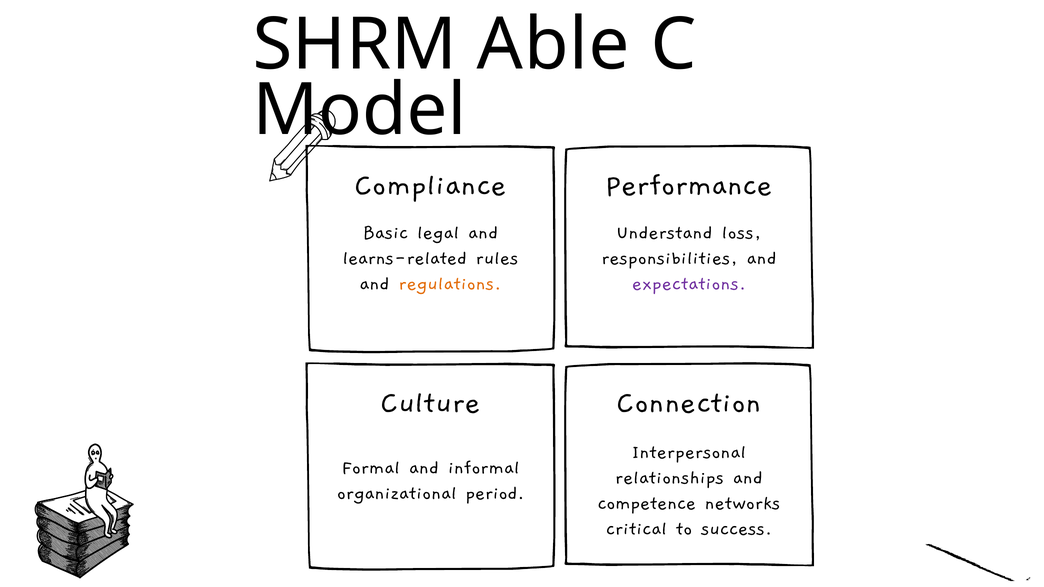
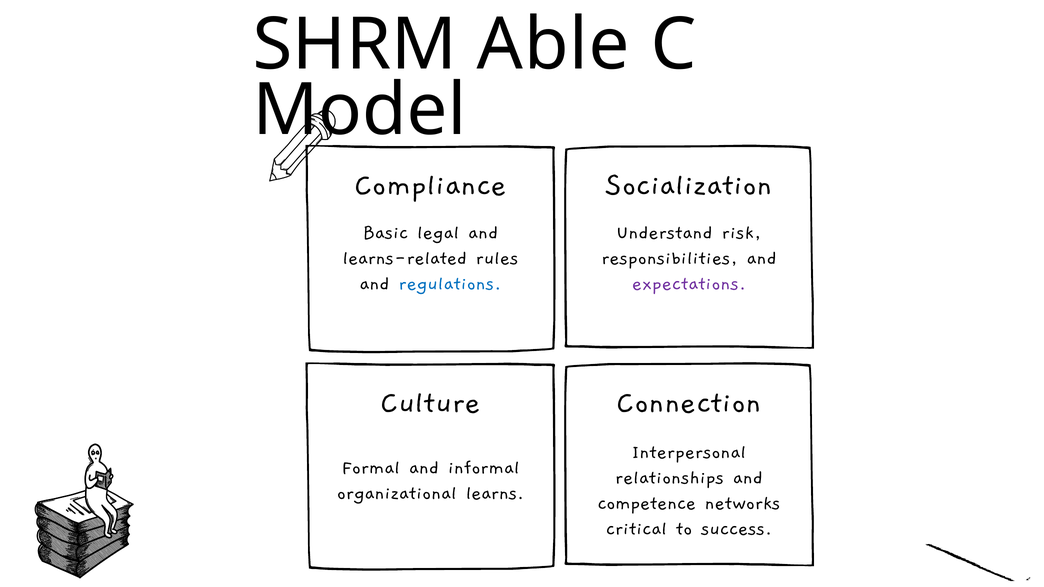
Performance: Performance -> Socialization
loss: loss -> risk
regulations colour: orange -> blue
period: period -> learns
